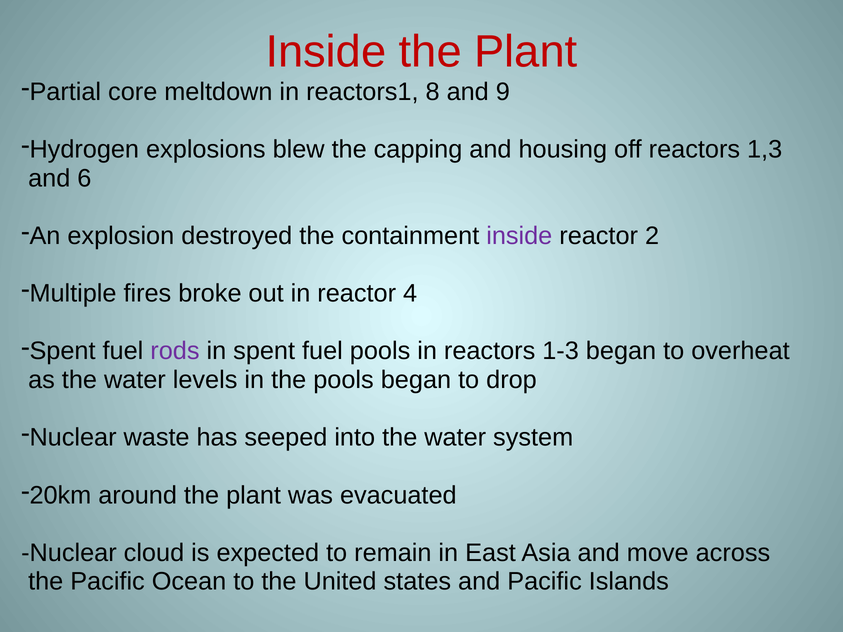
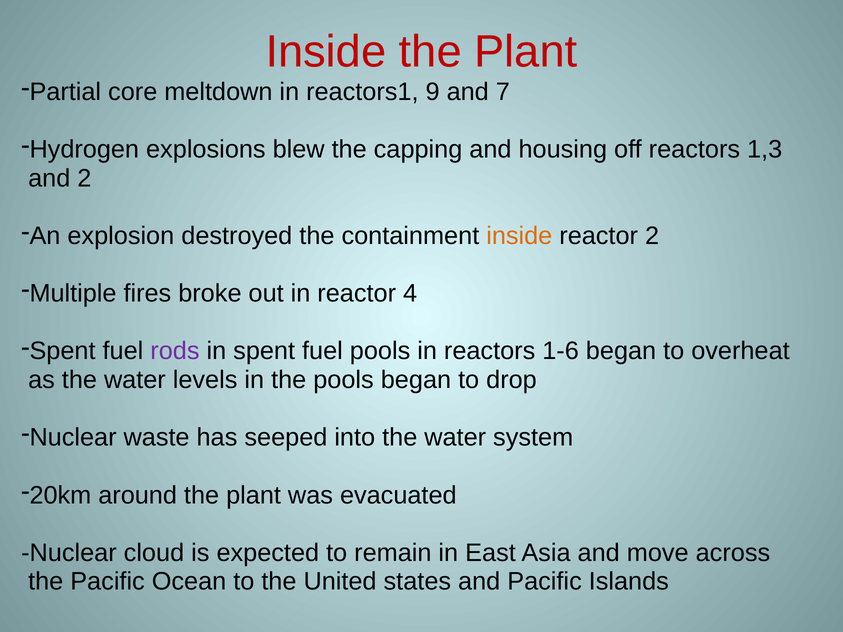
8: 8 -> 9
9: 9 -> 7
and 6: 6 -> 2
inside at (519, 236) colour: purple -> orange
1-3: 1-3 -> 1-6
